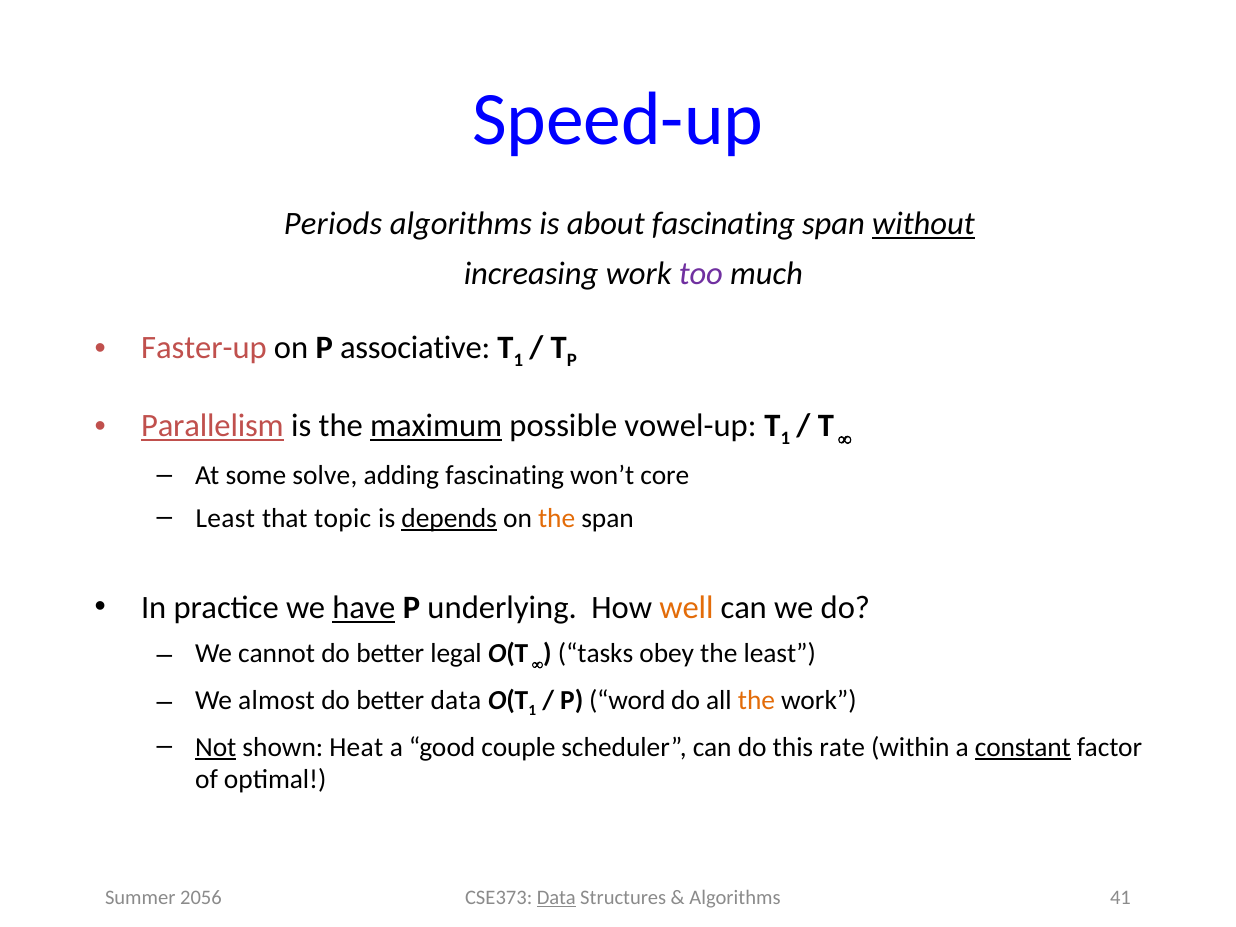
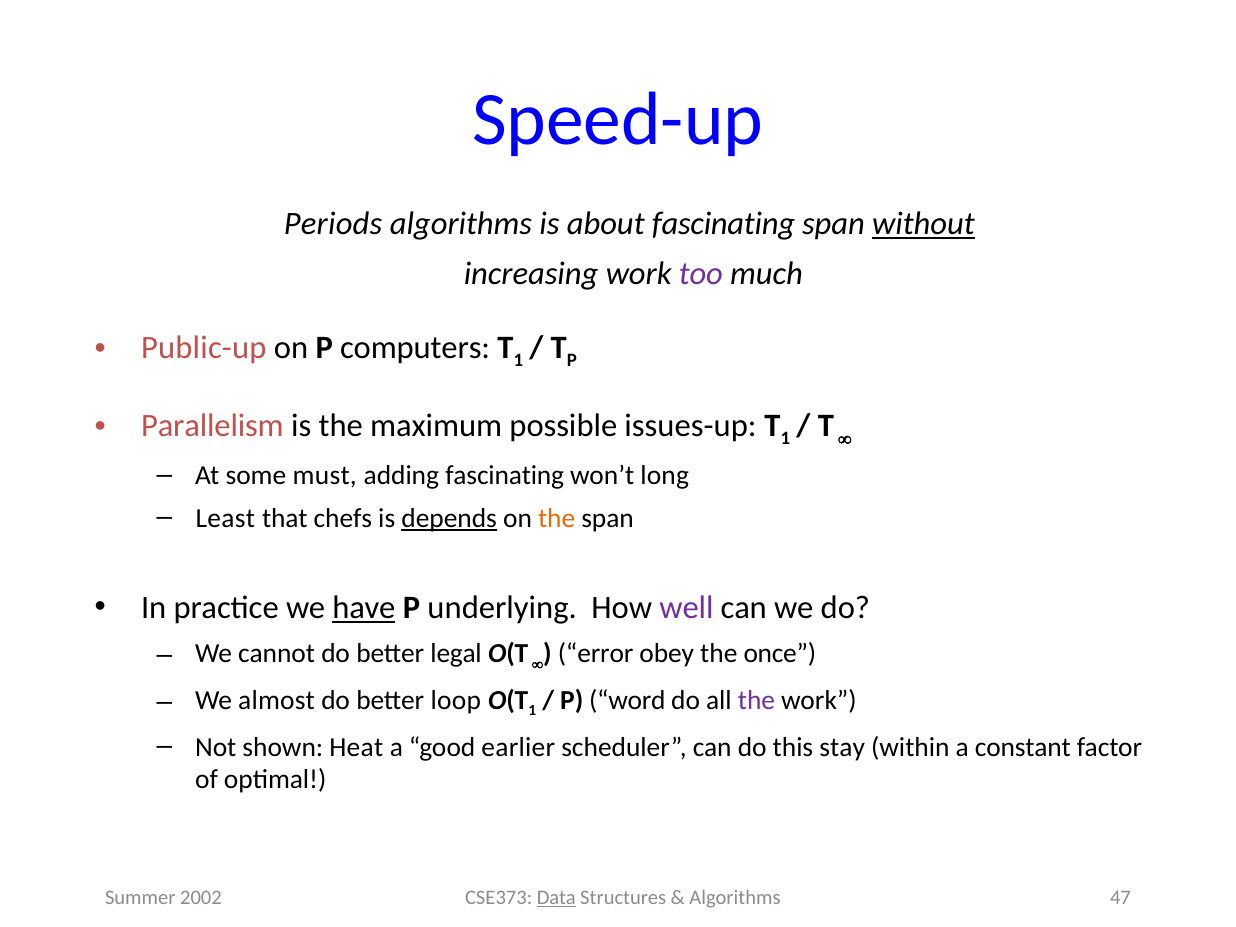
Faster-up: Faster-up -> Public-up
associative: associative -> computers
Parallelism underline: present -> none
maximum underline: present -> none
vowel-up: vowel-up -> issues-up
solve: solve -> must
core: core -> long
topic: topic -> chefs
well colour: orange -> purple
tasks: tasks -> error
the least: least -> once
better data: data -> loop
the at (757, 700) colour: orange -> purple
Not underline: present -> none
couple: couple -> earlier
rate: rate -> stay
constant underline: present -> none
2056: 2056 -> 2002
41: 41 -> 47
